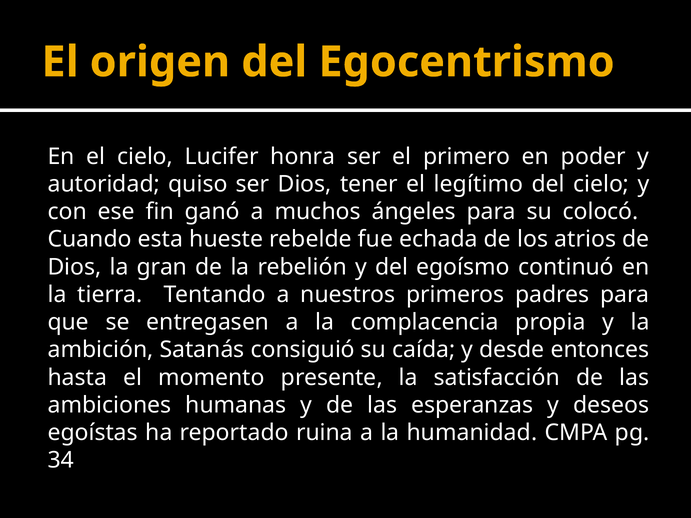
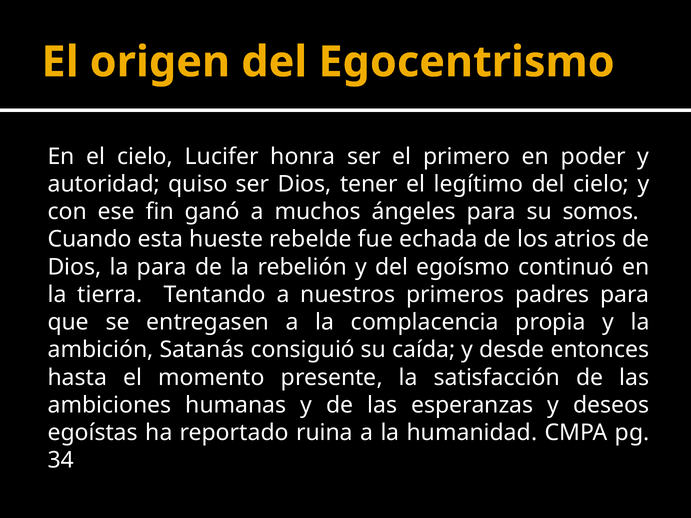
colocó: colocó -> somos
la gran: gran -> para
